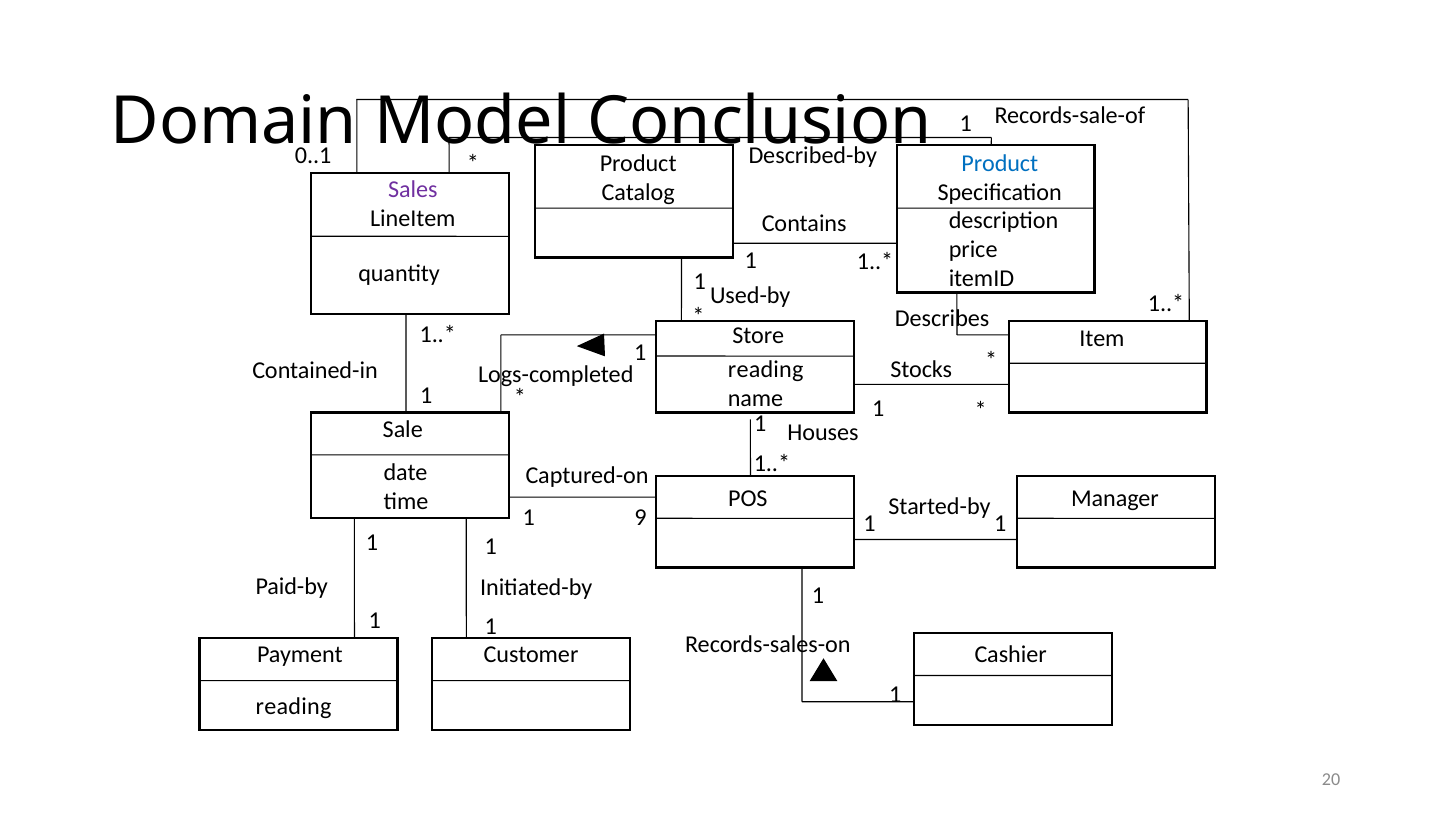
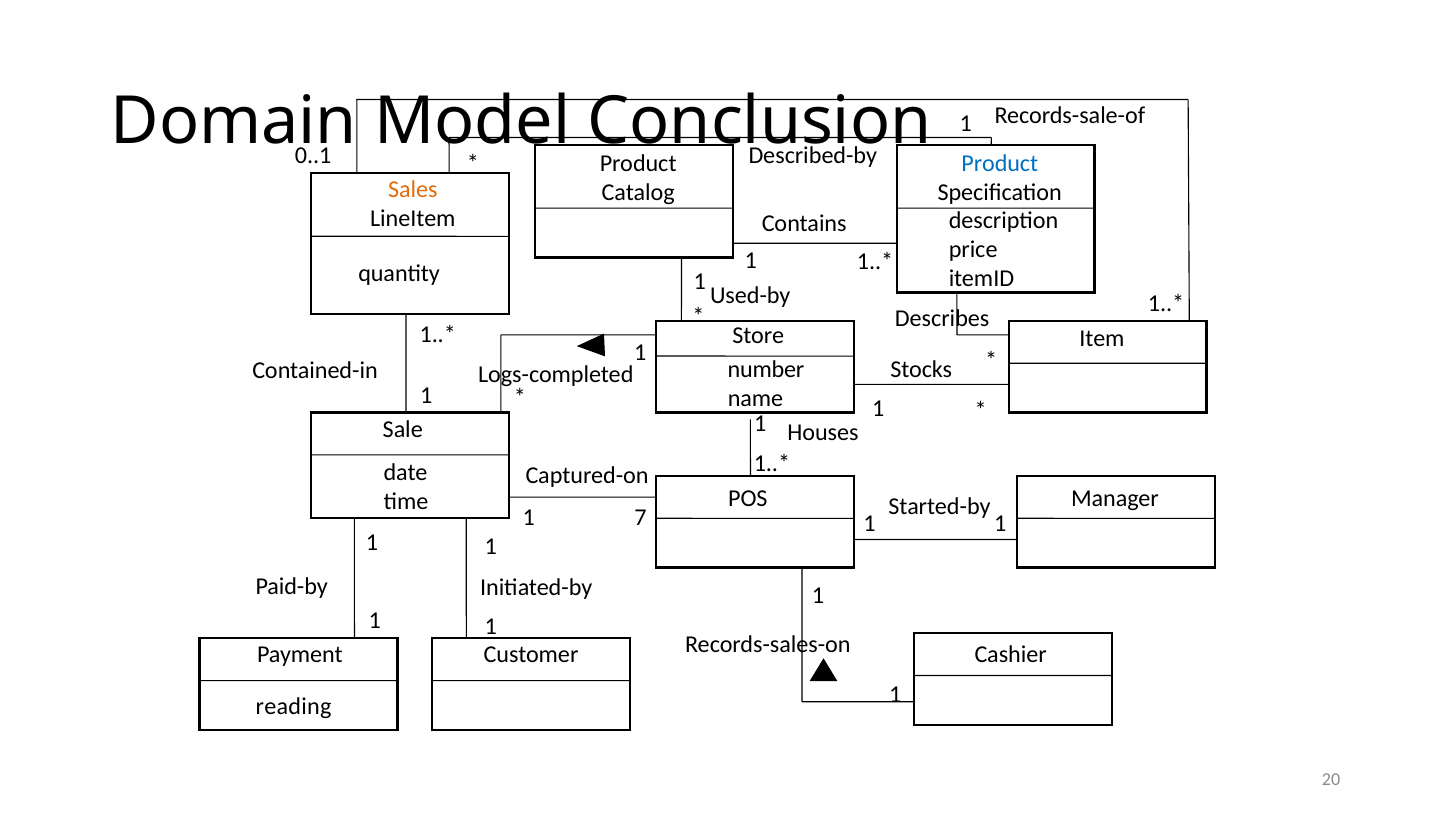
Sales colour: purple -> orange
reading at (766, 370): reading -> number
9: 9 -> 7
